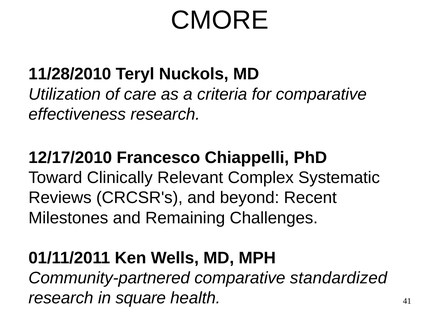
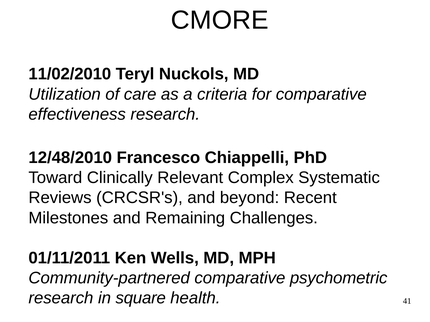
11/28/2010: 11/28/2010 -> 11/02/2010
12/17/2010: 12/17/2010 -> 12/48/2010
standardized: standardized -> psychometric
